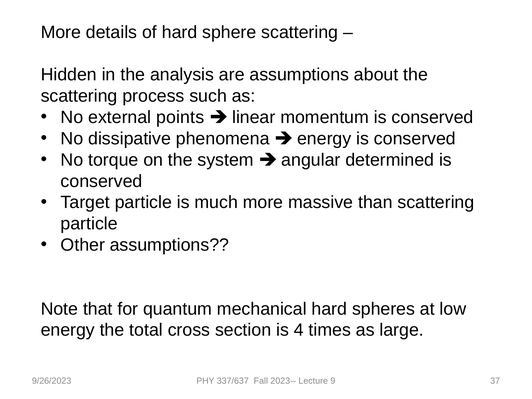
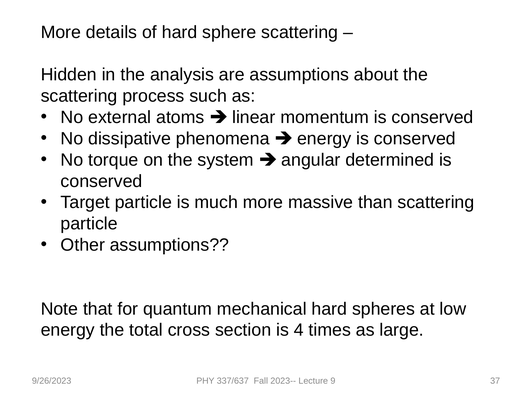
points: points -> atoms
